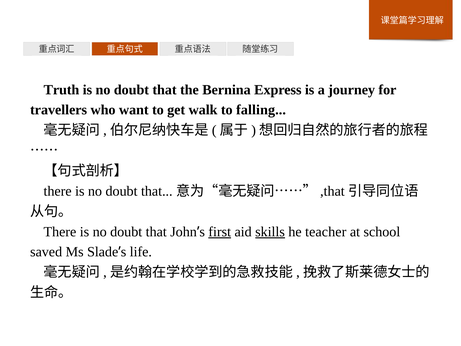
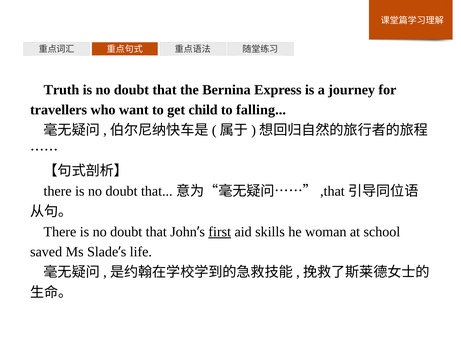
walk: walk -> child
skills underline: present -> none
teacher: teacher -> woman
